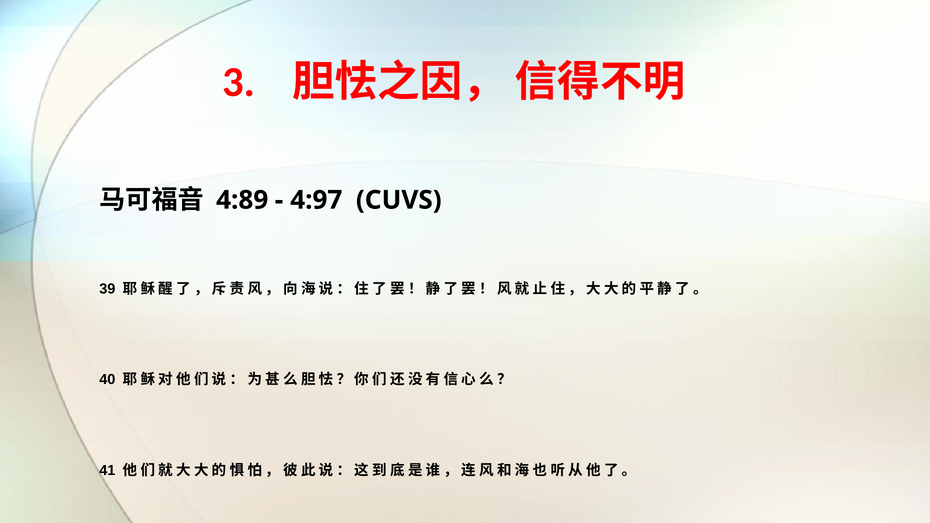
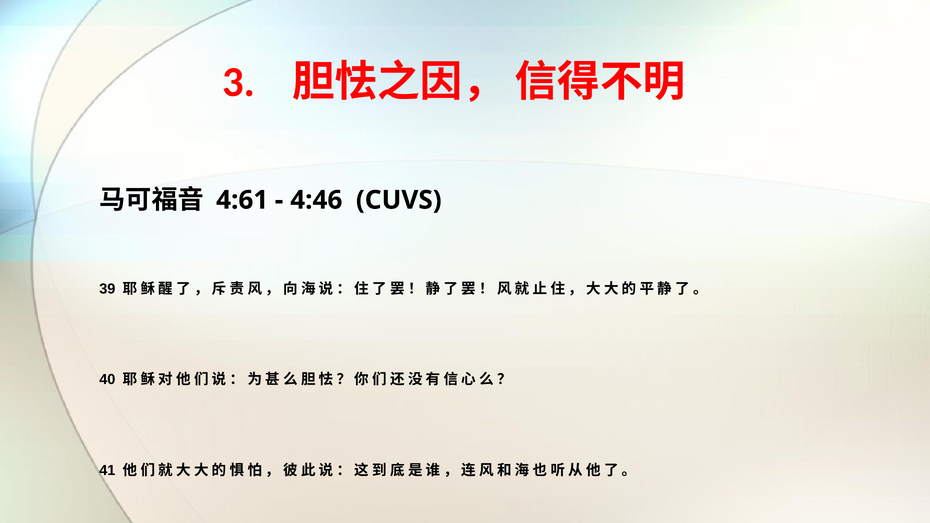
4:89: 4:89 -> 4:61
4:97: 4:97 -> 4:46
